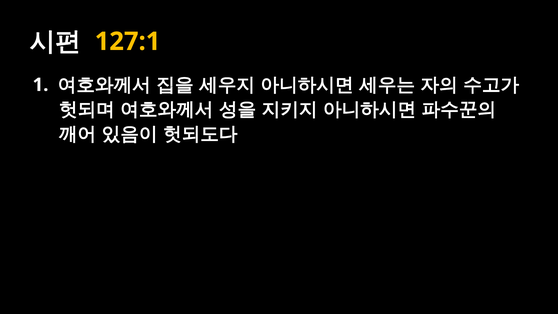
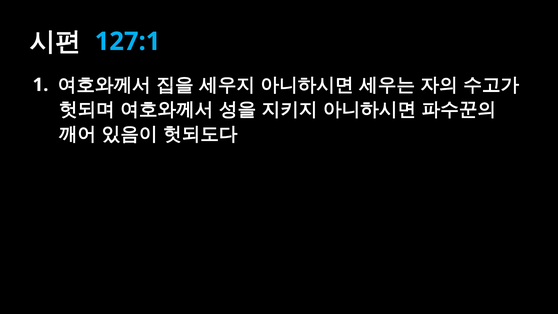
127:1 colour: yellow -> light blue
